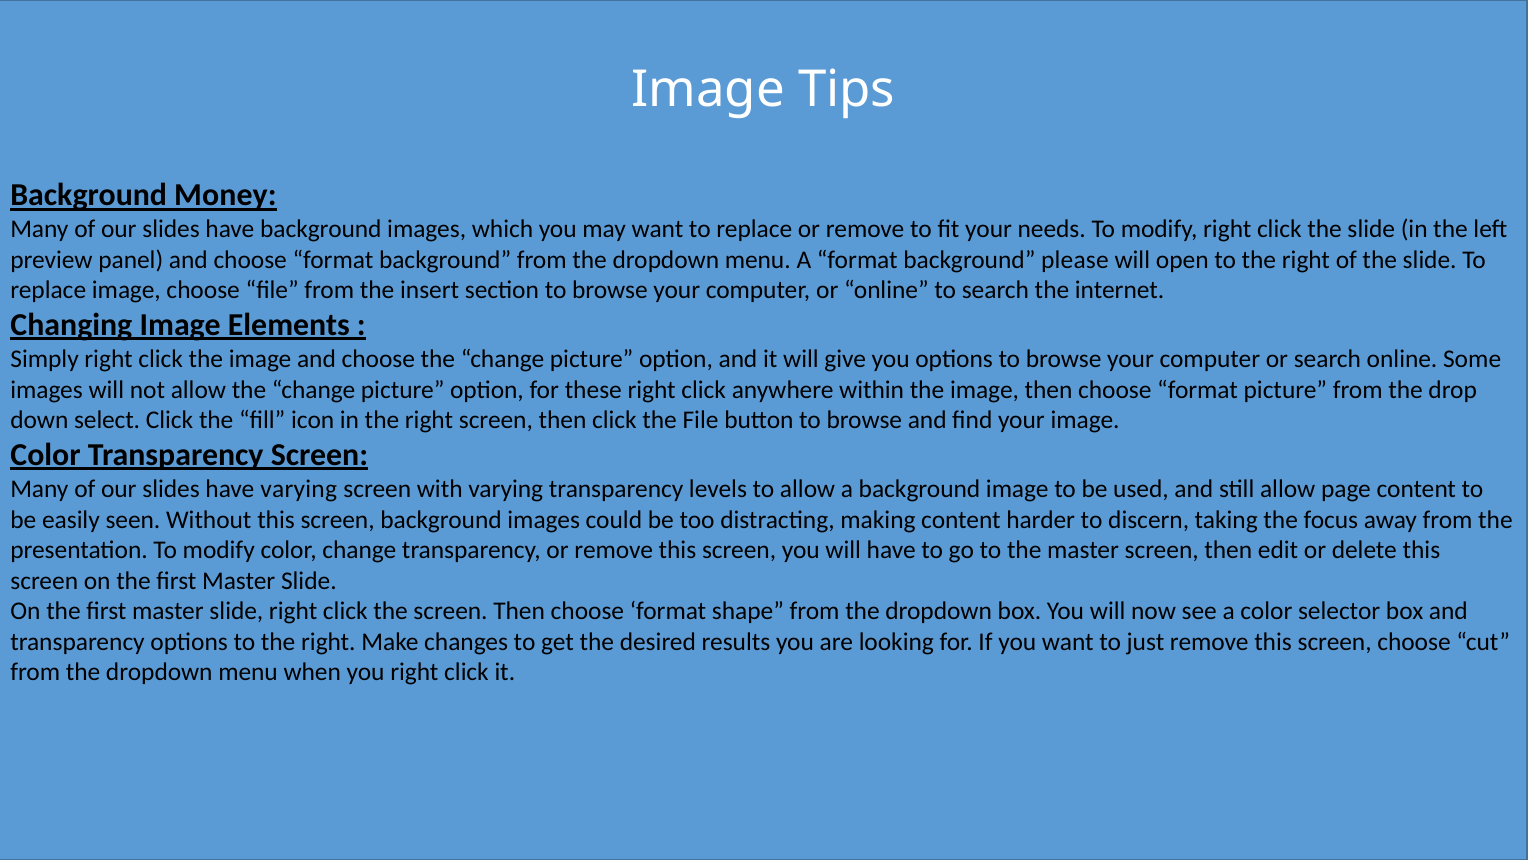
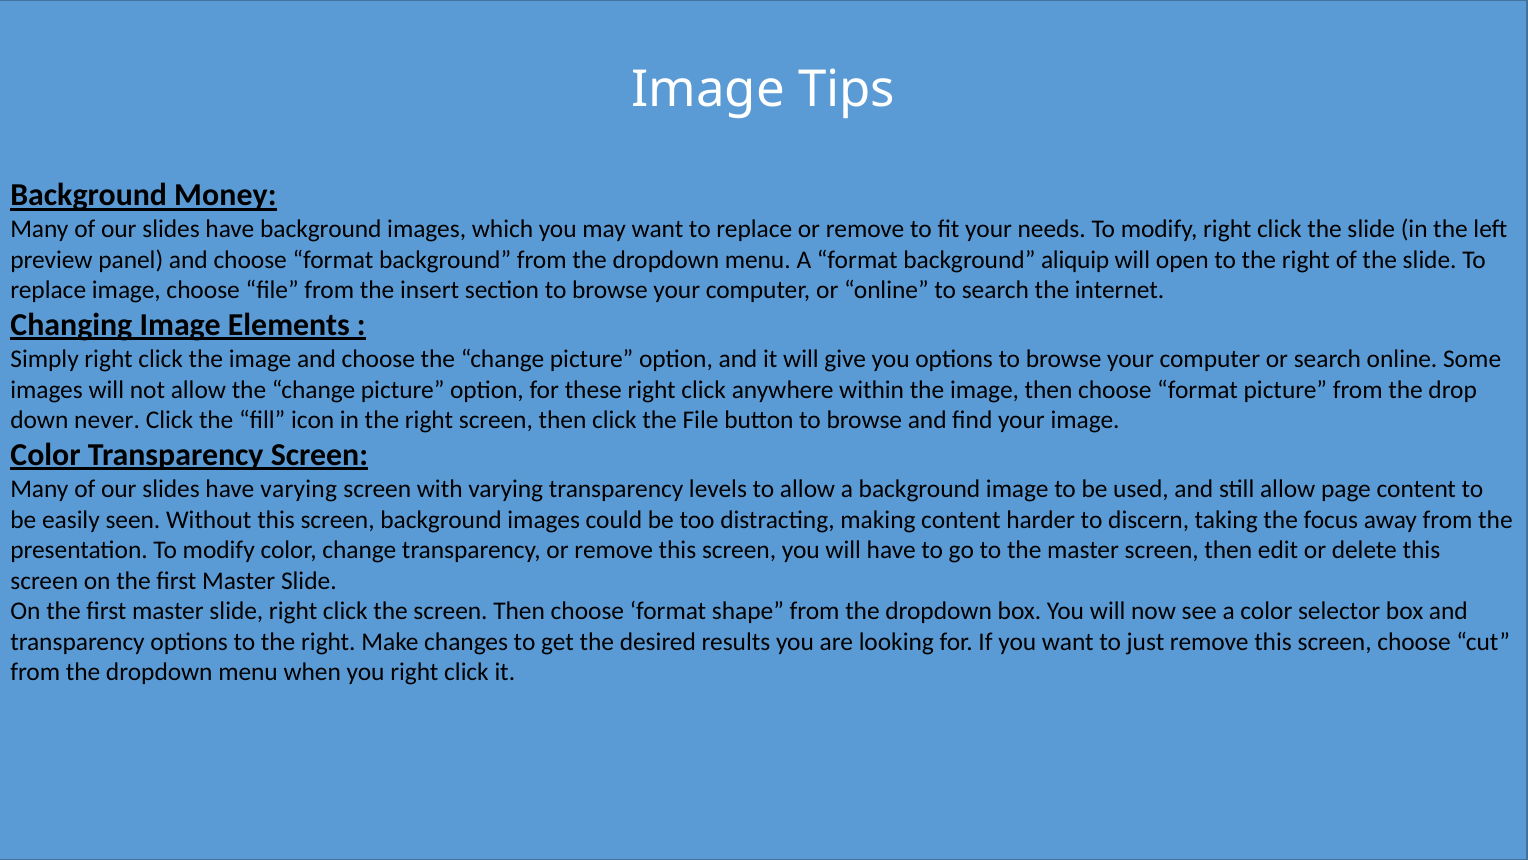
please: please -> aliquip
select: select -> never
